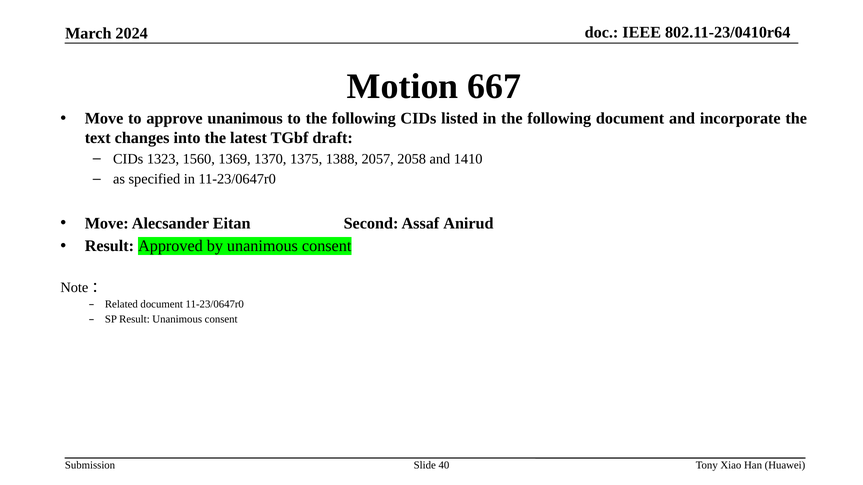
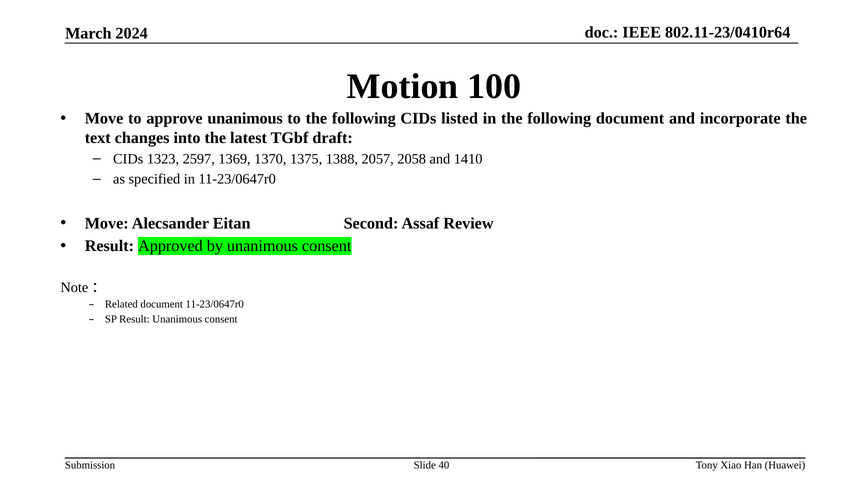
667: 667 -> 100
1560: 1560 -> 2597
Anirud: Anirud -> Review
